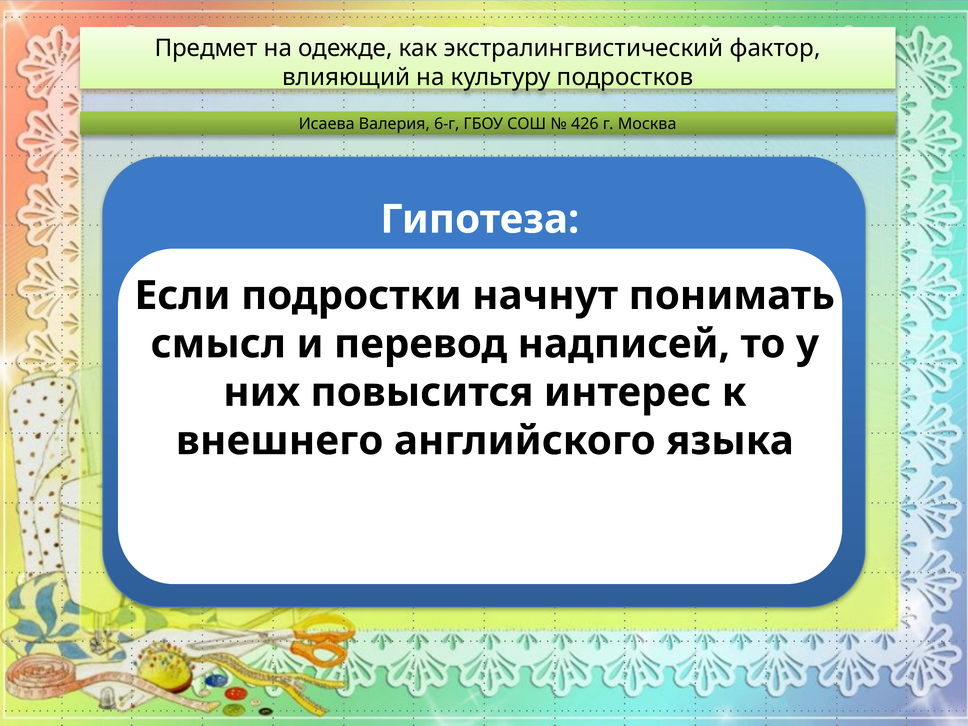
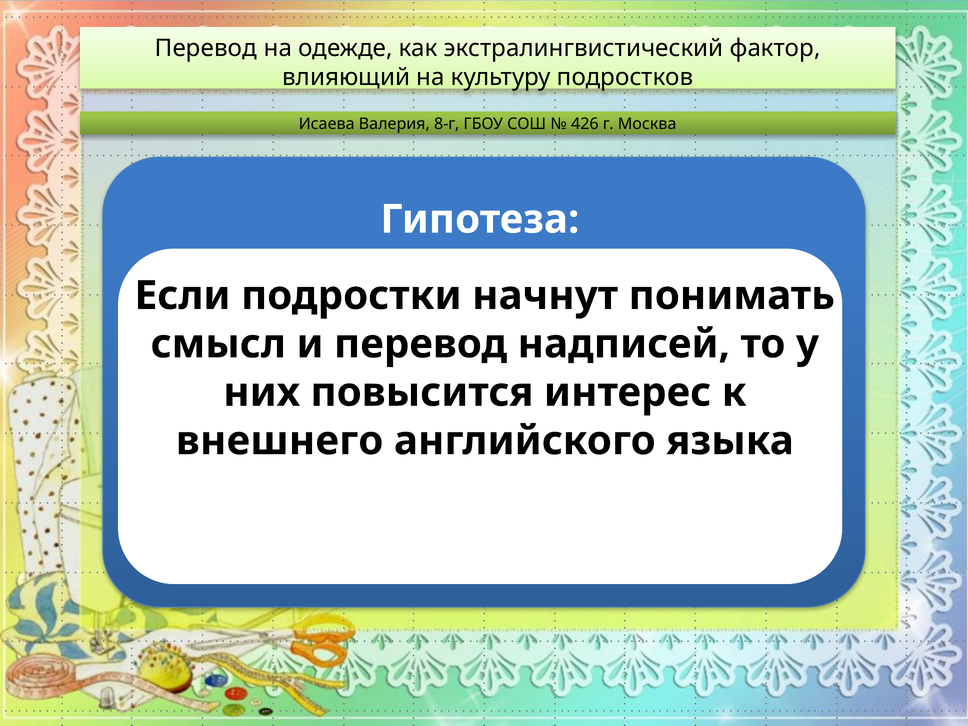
Предмет at (206, 48): Предмет -> Перевод
6-г: 6-г -> 8-г
